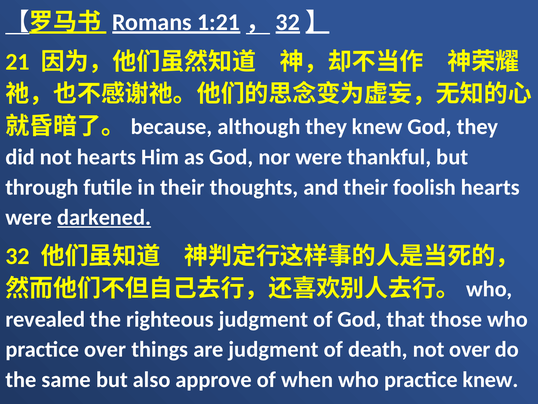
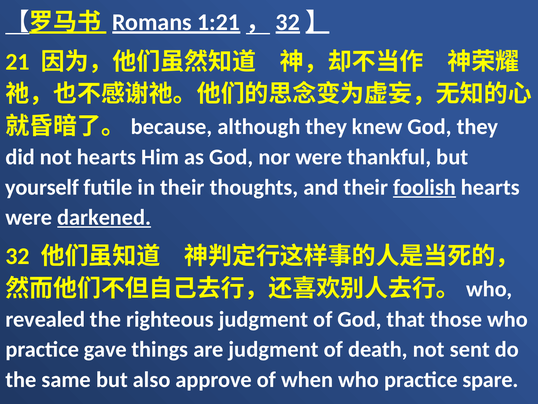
through: through -> yourself
foolish underline: none -> present
practice over: over -> gave
not over: over -> sent
practice knew: knew -> spare
